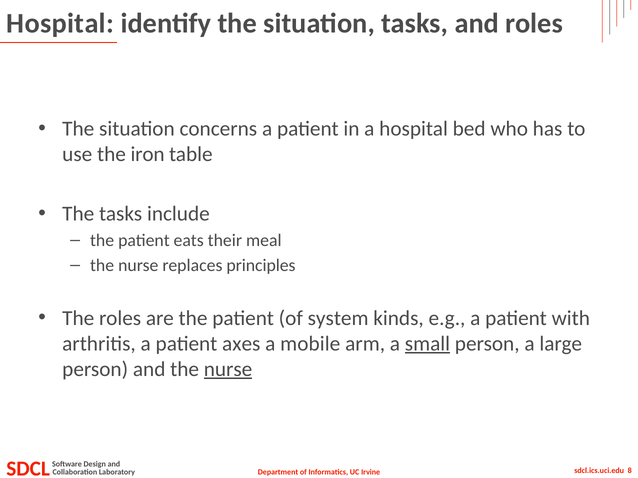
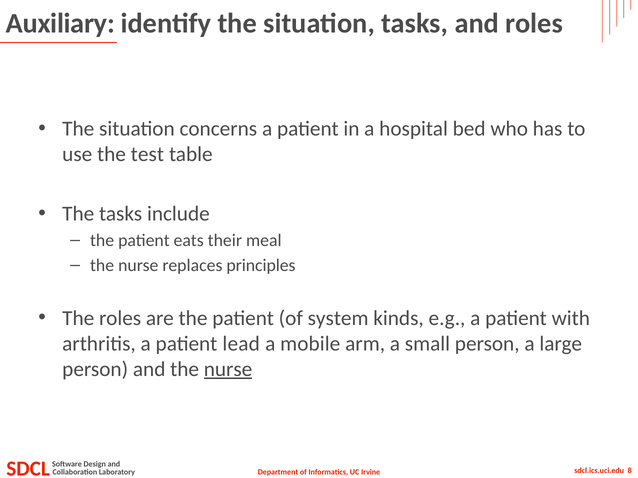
Hospital at (60, 23): Hospital -> Auxiliary
iron: iron -> test
axes: axes -> lead
small underline: present -> none
